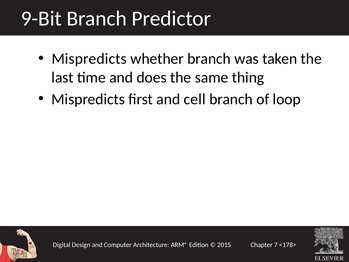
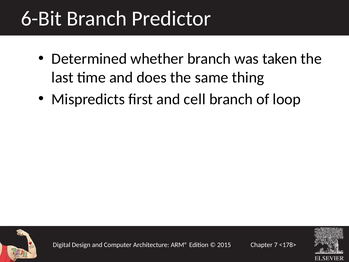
9-Bit: 9-Bit -> 6-Bit
Mispredicts at (89, 59): Mispredicts -> Determined
